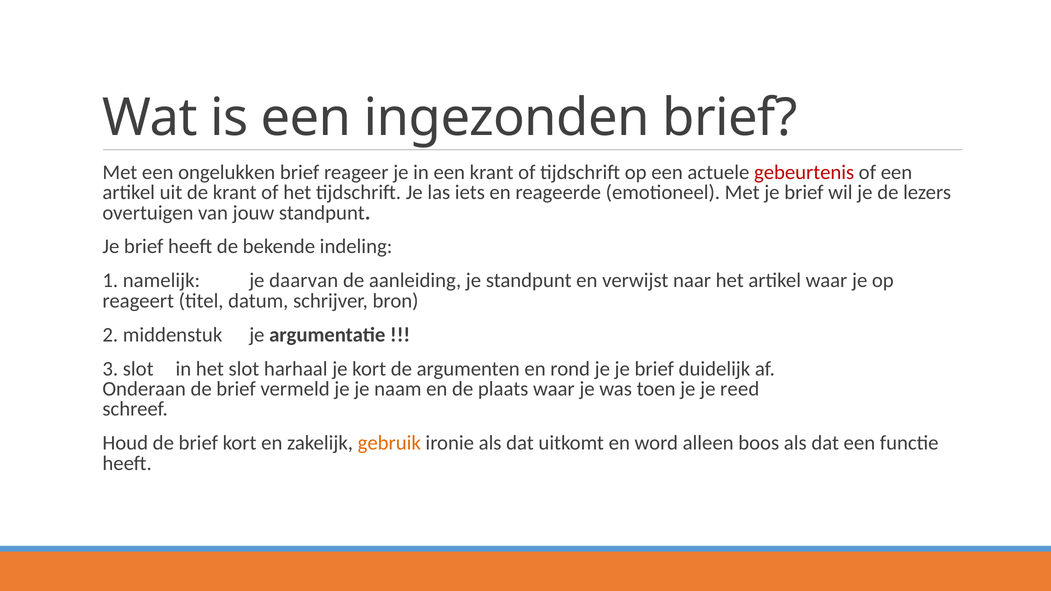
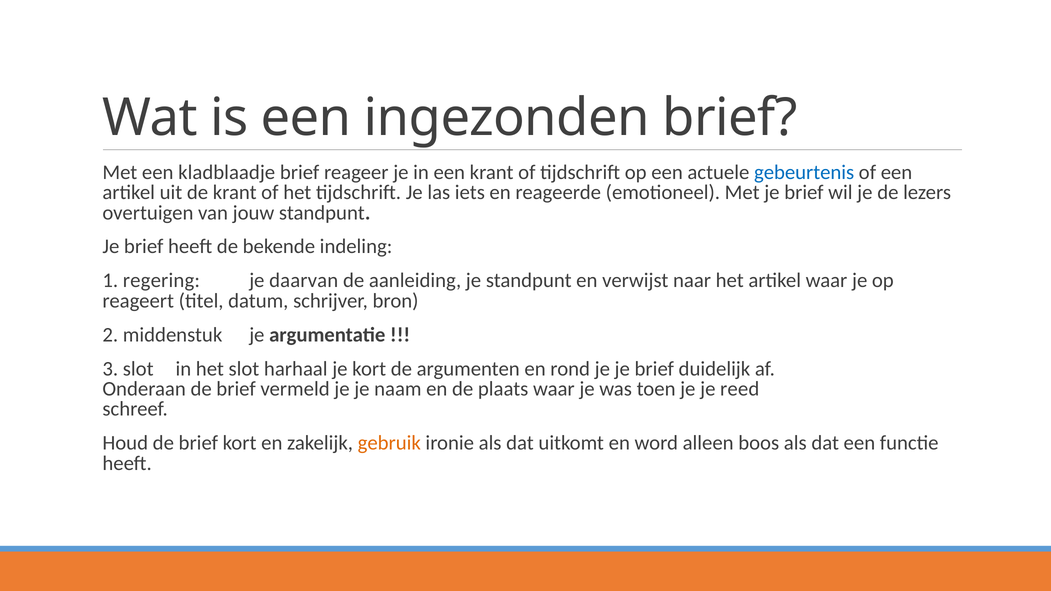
ongelukken: ongelukken -> kladblaadje
gebeurtenis colour: red -> blue
namelijk: namelijk -> regering
